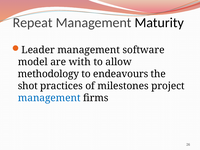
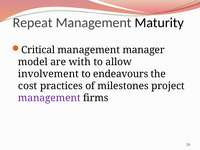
Leader: Leader -> Critical
software: software -> manager
methodology: methodology -> involvement
shot: shot -> cost
management at (49, 98) colour: blue -> purple
